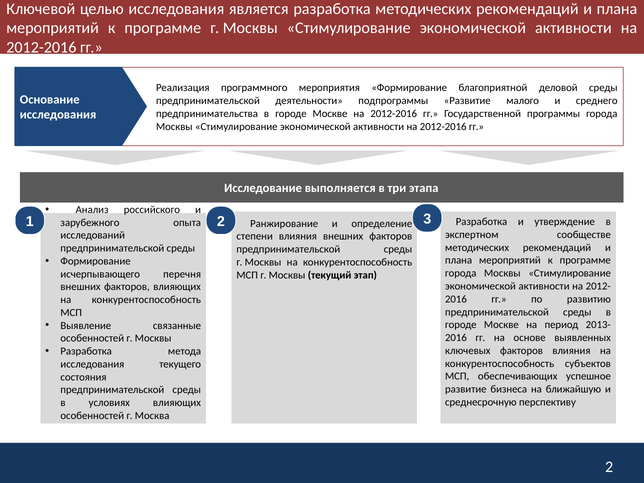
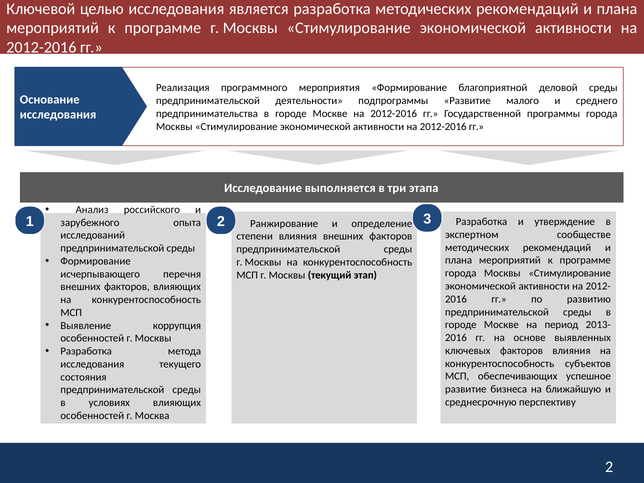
связанные: связанные -> коррупция
